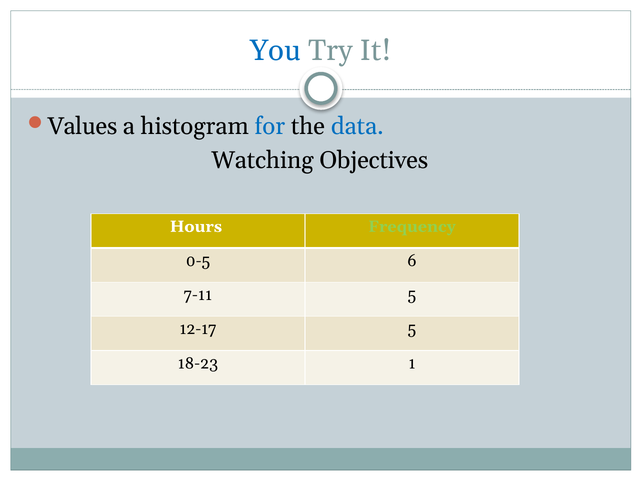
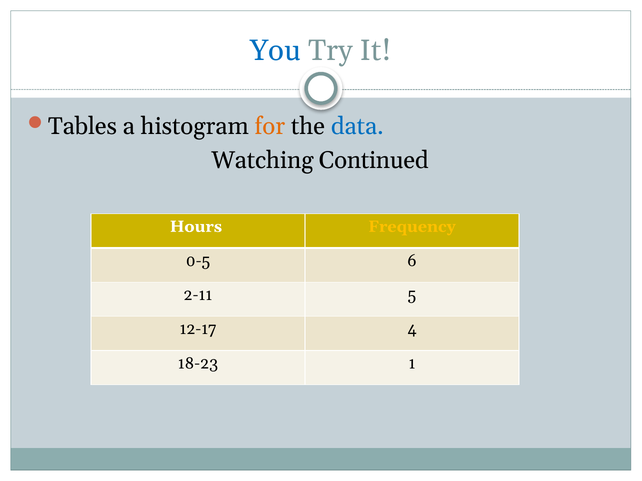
Values: Values -> Tables
for colour: blue -> orange
Objectives: Objectives -> Continued
Frequency colour: light green -> yellow
7-11: 7-11 -> 2-11
12-17 5: 5 -> 4
